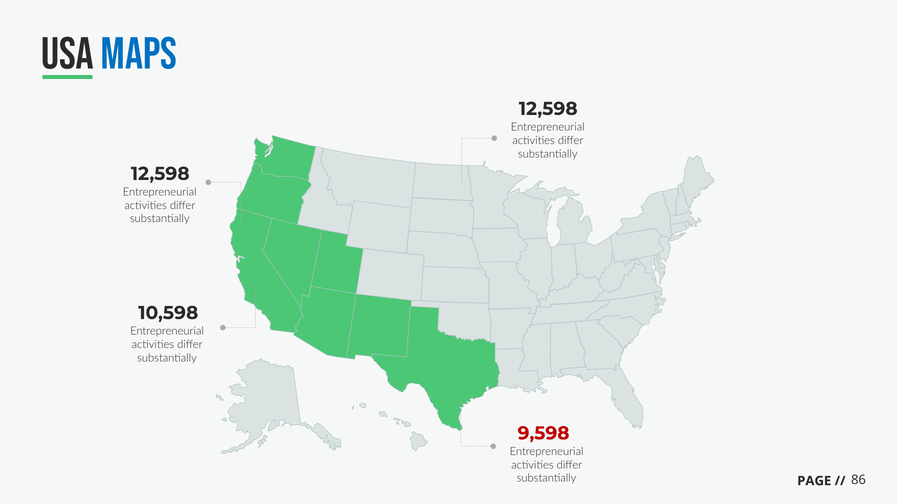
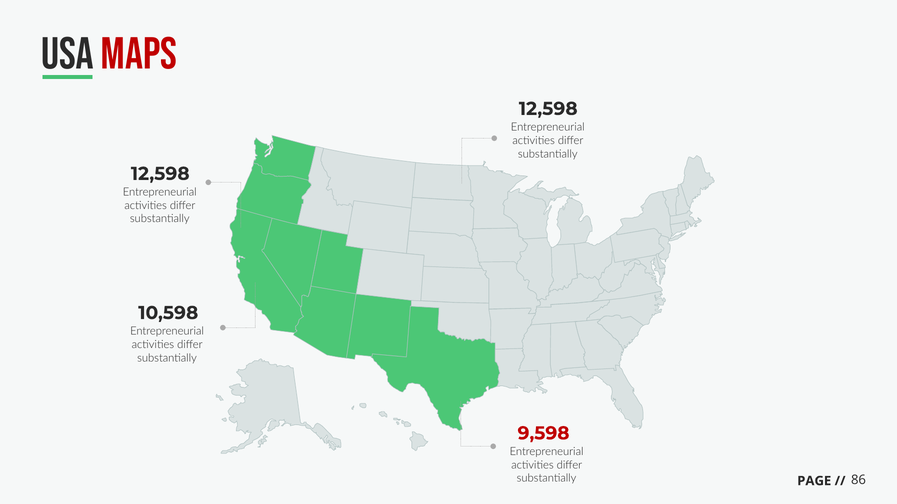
MAPS colour: blue -> red
